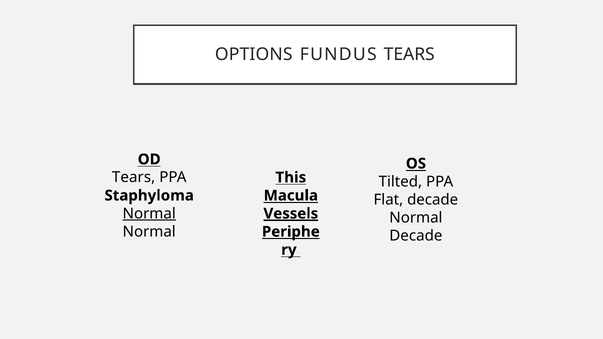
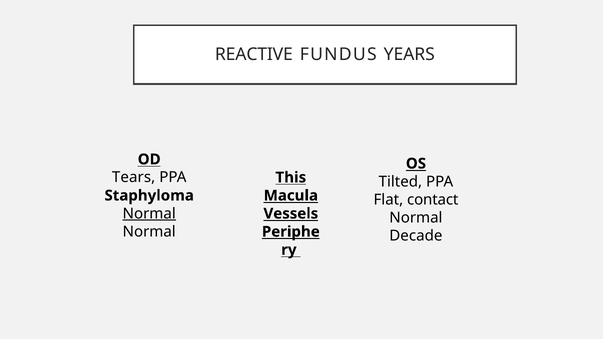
OPTIONS: OPTIONS -> REACTIVE
FUNDUS TEARS: TEARS -> YEARS
Flat decade: decade -> contact
Vessels underline: present -> none
